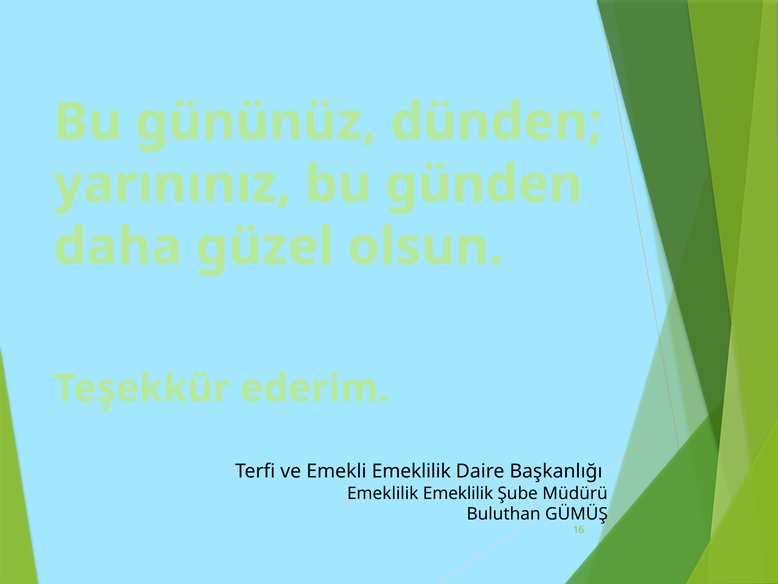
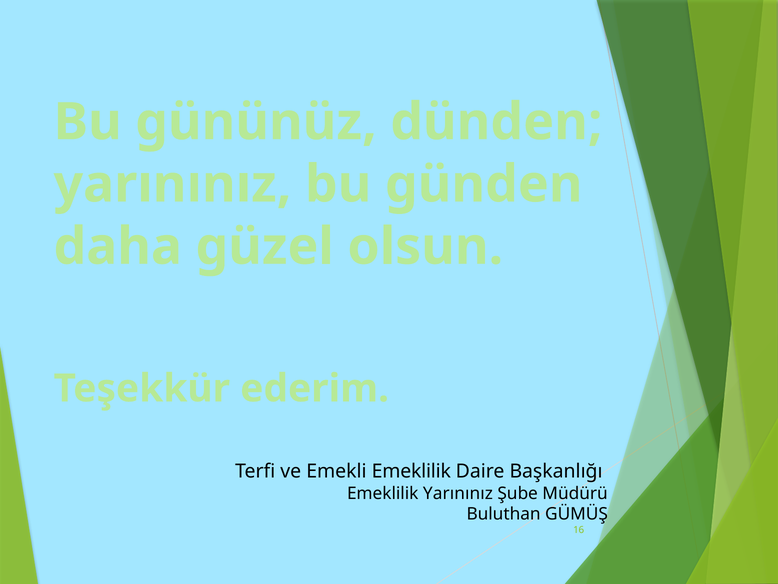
Emeklilik Emeklilik: Emeklilik -> Yarınınız
